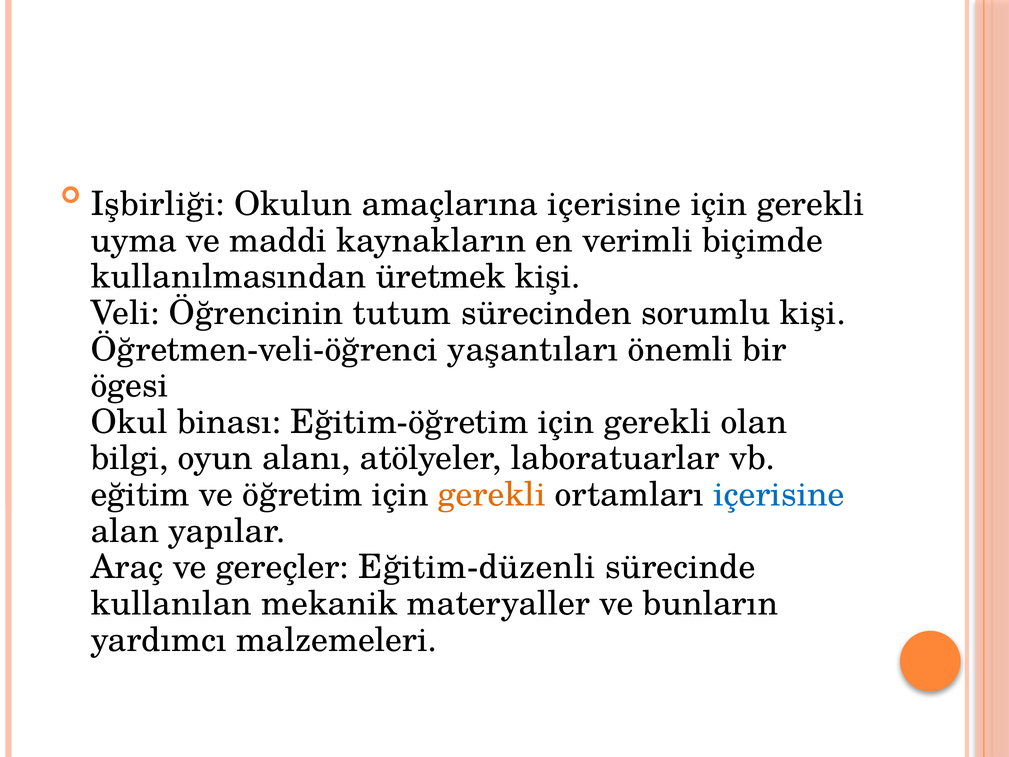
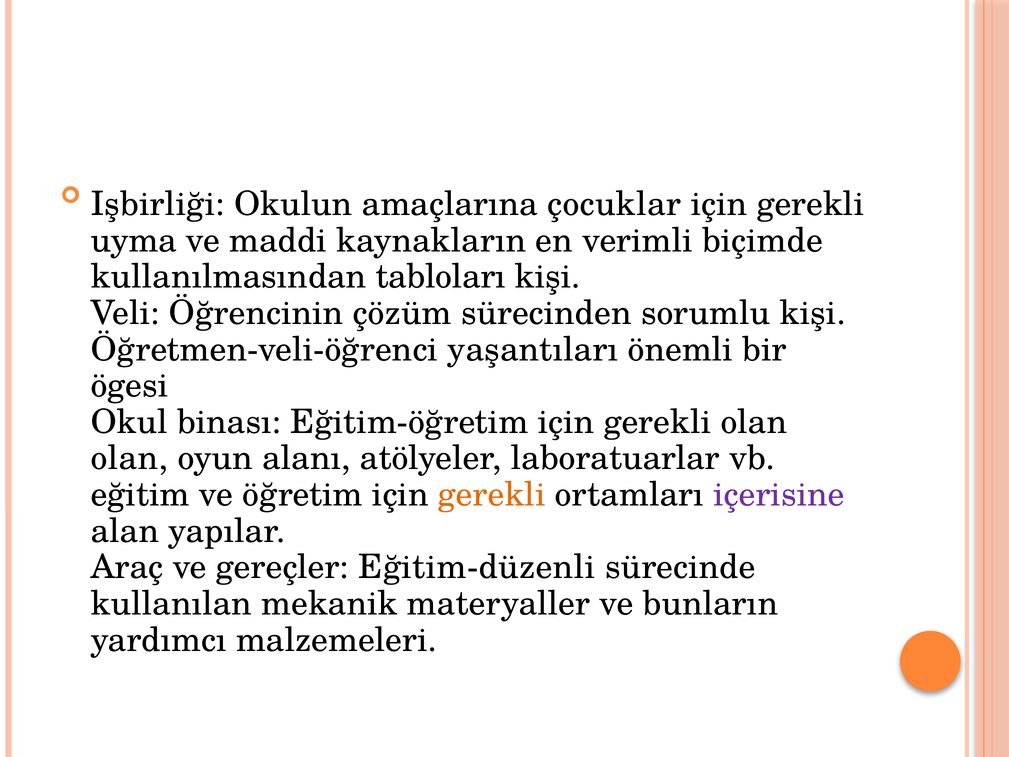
amaçlarına içerisine: içerisine -> çocuklar
üretmek: üretmek -> tabloları
tutum: tutum -> çözüm
bilgi at (130, 458): bilgi -> olan
içerisine at (779, 495) colour: blue -> purple
